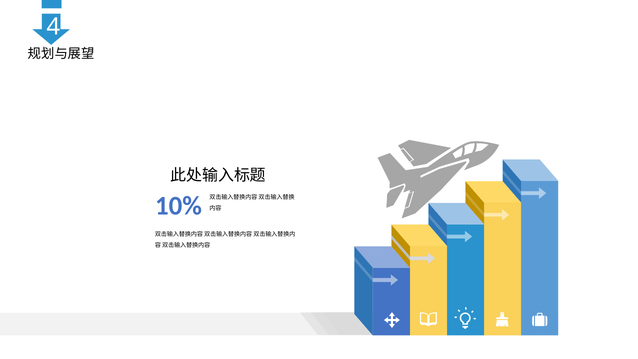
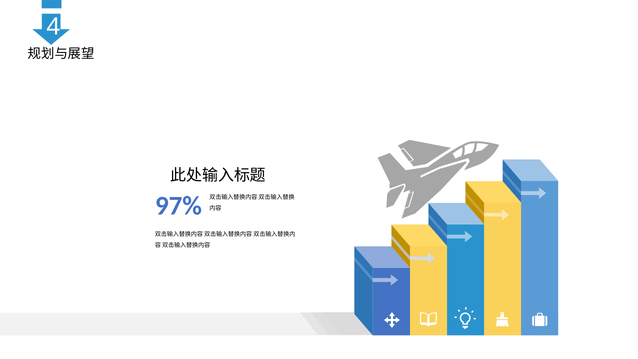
10%: 10% -> 97%
